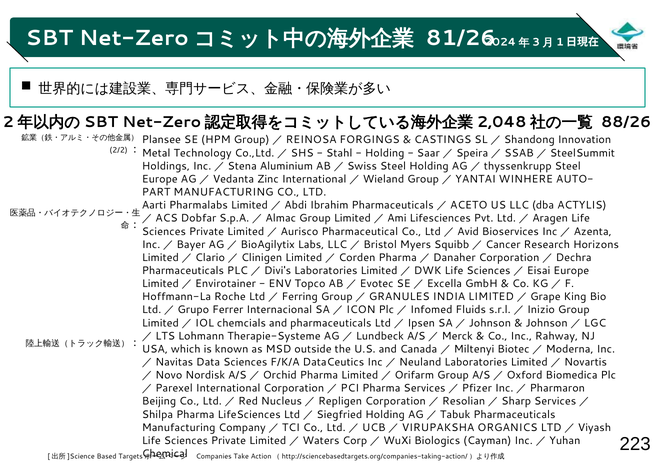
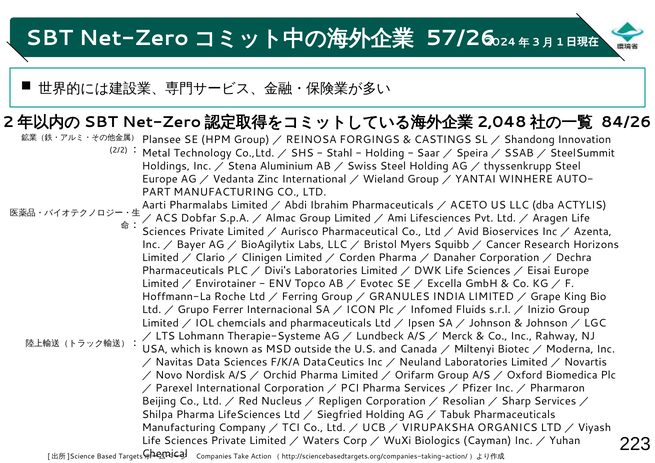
81/26: 81/26 -> 57/26
88/26: 88/26 -> 84/26
